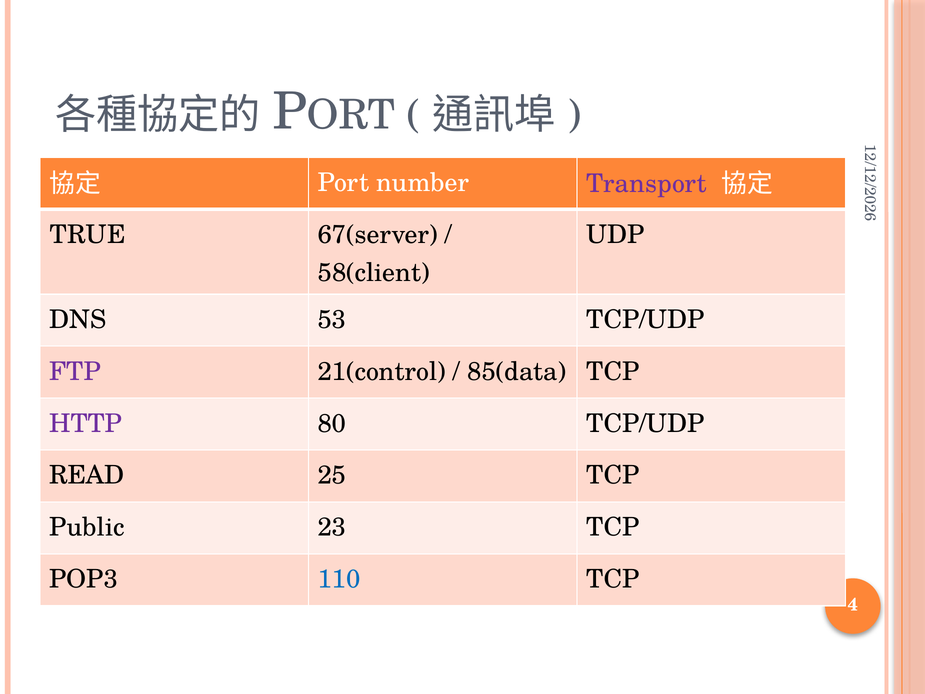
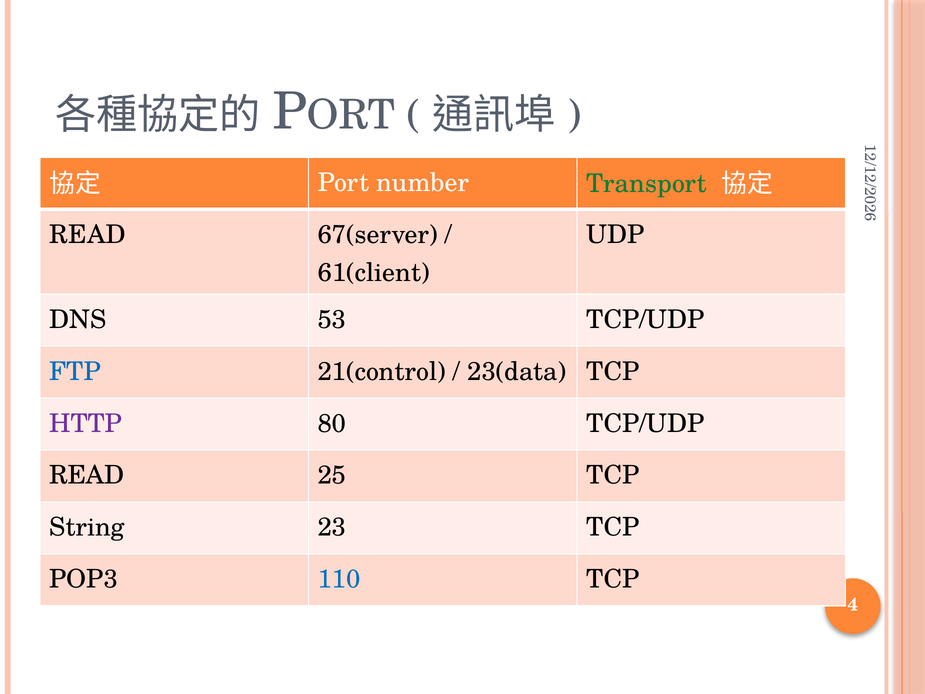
Transport colour: purple -> green
TRUE at (88, 235): TRUE -> READ
58(client: 58(client -> 61(client
FTP colour: purple -> blue
85(data: 85(data -> 23(data
Public: Public -> String
